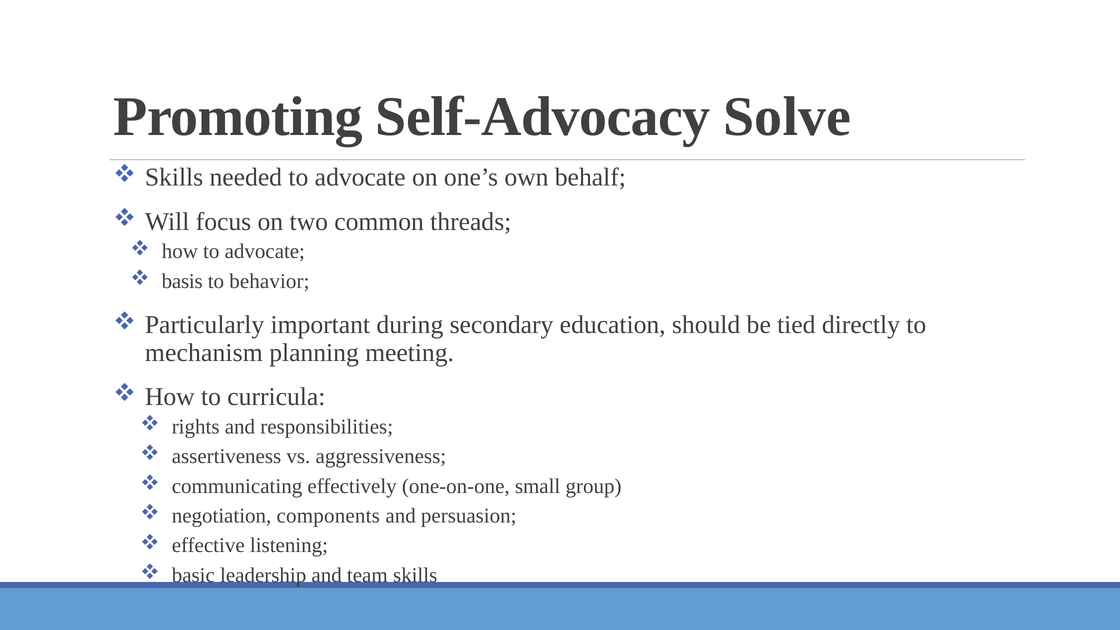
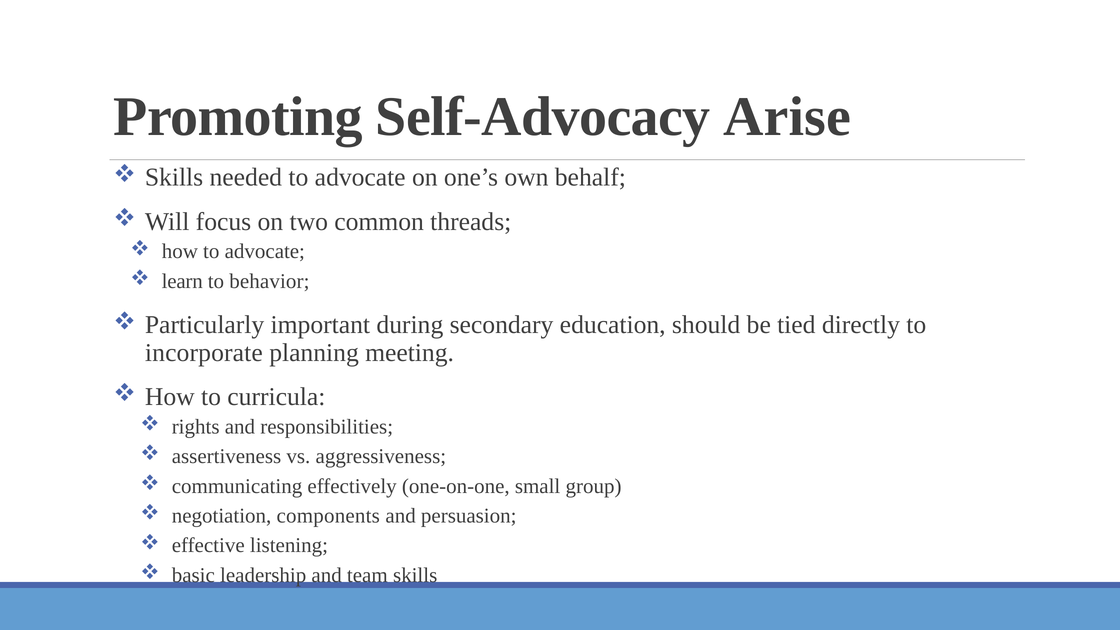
Solve: Solve -> Arise
basis: basis -> learn
mechanism: mechanism -> incorporate
